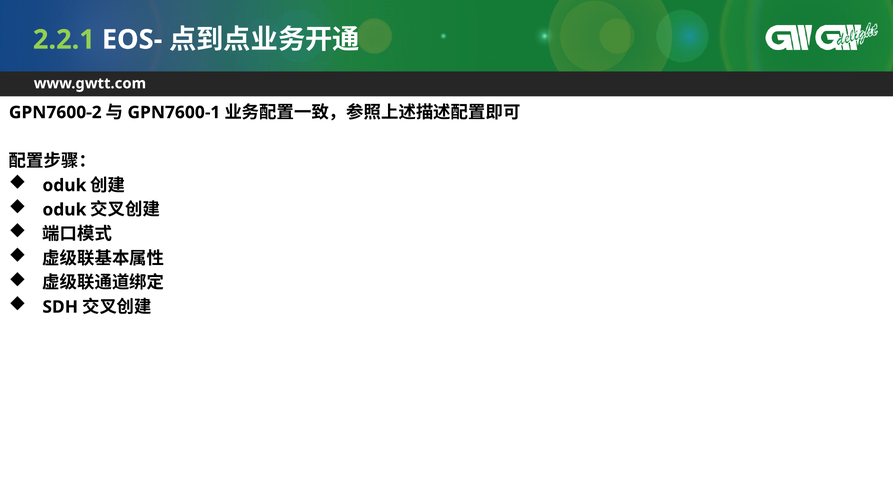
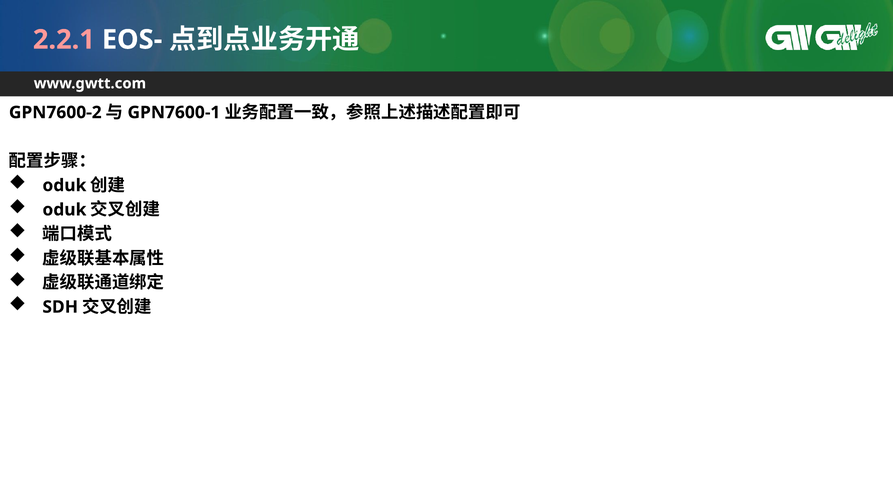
2.2.1 colour: light green -> pink
